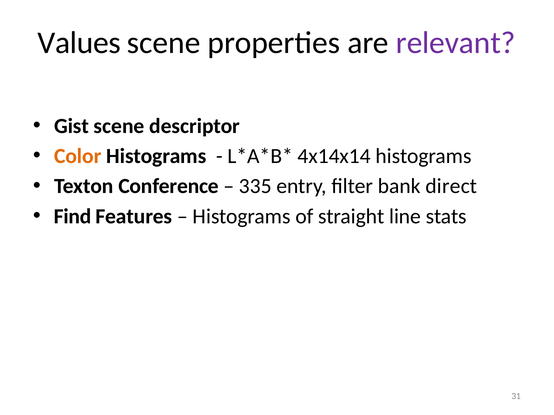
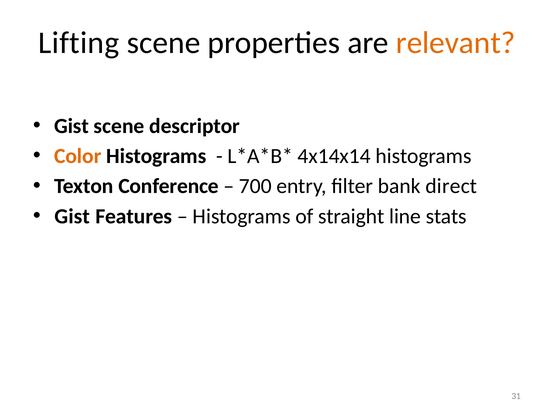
Values: Values -> Lifting
relevant colour: purple -> orange
335: 335 -> 700
Find at (72, 216): Find -> Gist
